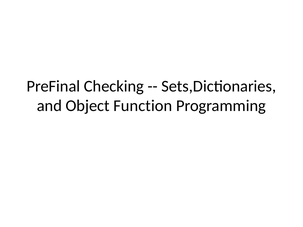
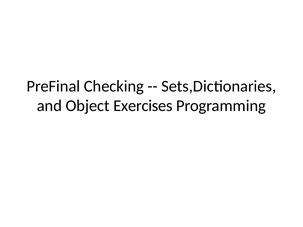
Function: Function -> Exercises
